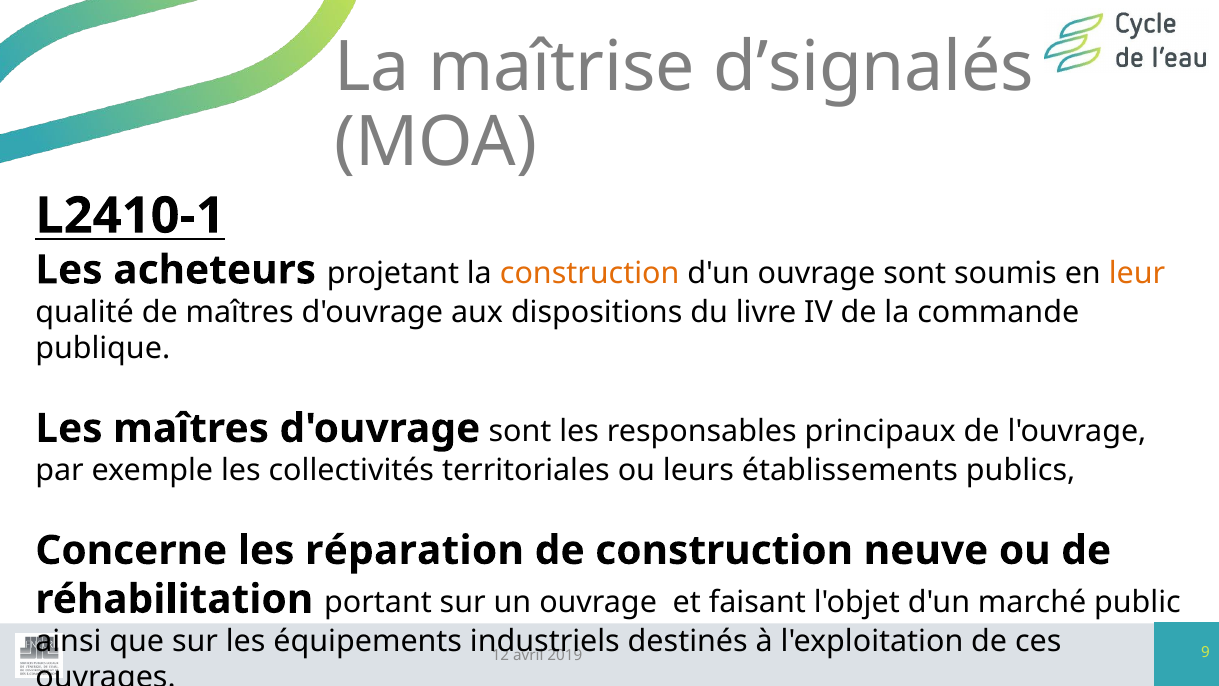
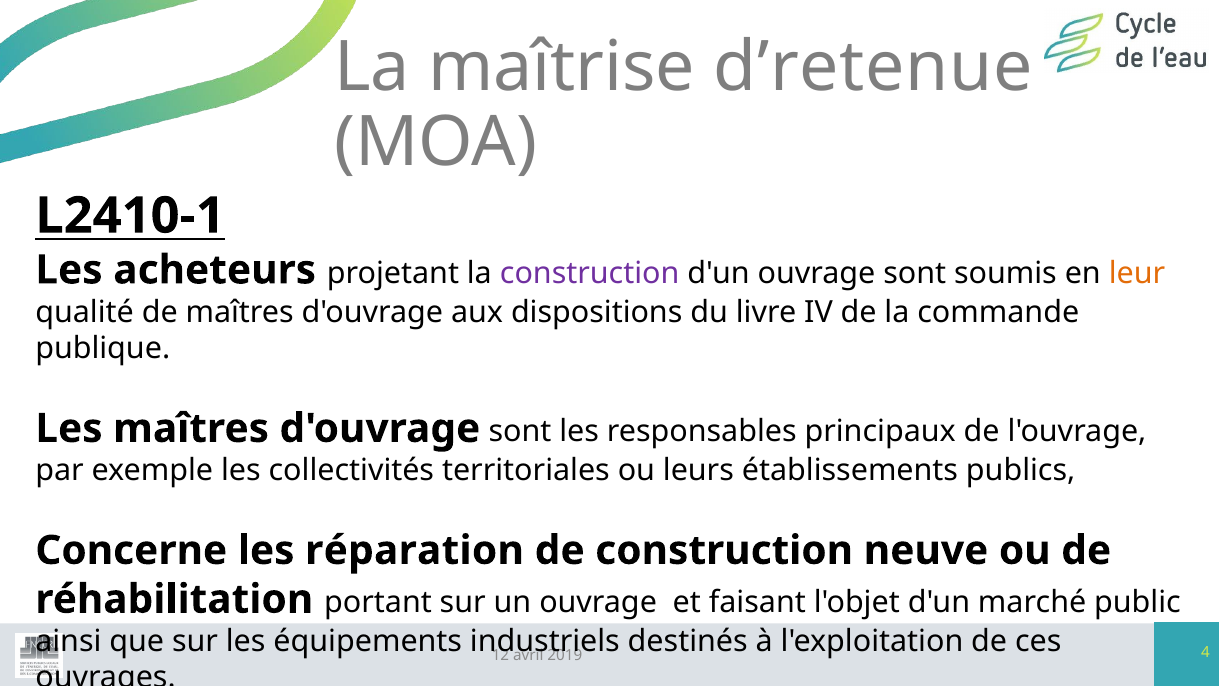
d’signalés: d’signalés -> d’retenue
construction at (590, 273) colour: orange -> purple
9: 9 -> 4
